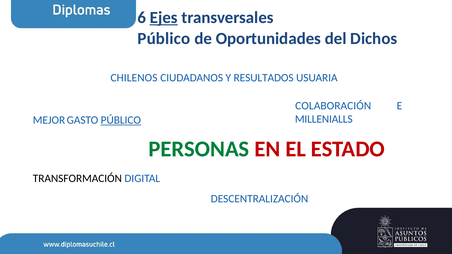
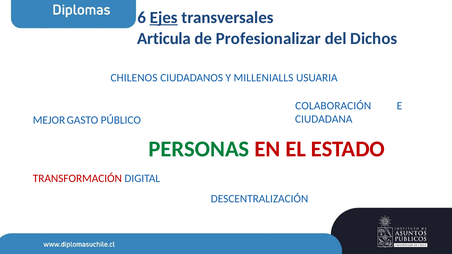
Público at (164, 39): Público -> Articula
Oportunidades: Oportunidades -> Profesionalizar
RESULTADOS: RESULTADOS -> MILLENIALLS
MILLENIALLS: MILLENIALLS -> CIUDADANA
PÚBLICO at (121, 120) underline: present -> none
TRANSFORMACIÓN colour: black -> red
